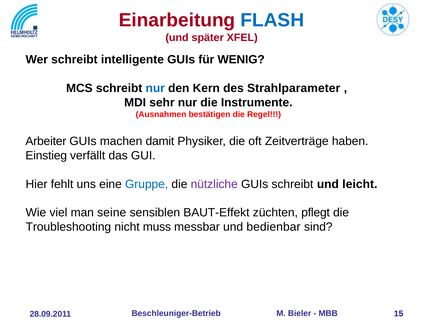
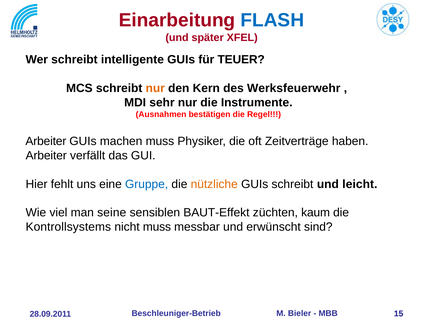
WENIG: WENIG -> TEUER
nur at (155, 88) colour: blue -> orange
Strahlparameter: Strahlparameter -> Werksfeuerwehr
machen damit: damit -> muss
Einstieg at (46, 155): Einstieg -> Arbeiter
nützliche colour: purple -> orange
pflegt: pflegt -> kaum
Troubleshooting: Troubleshooting -> Kontrollsystems
bedienbar: bedienbar -> erwünscht
